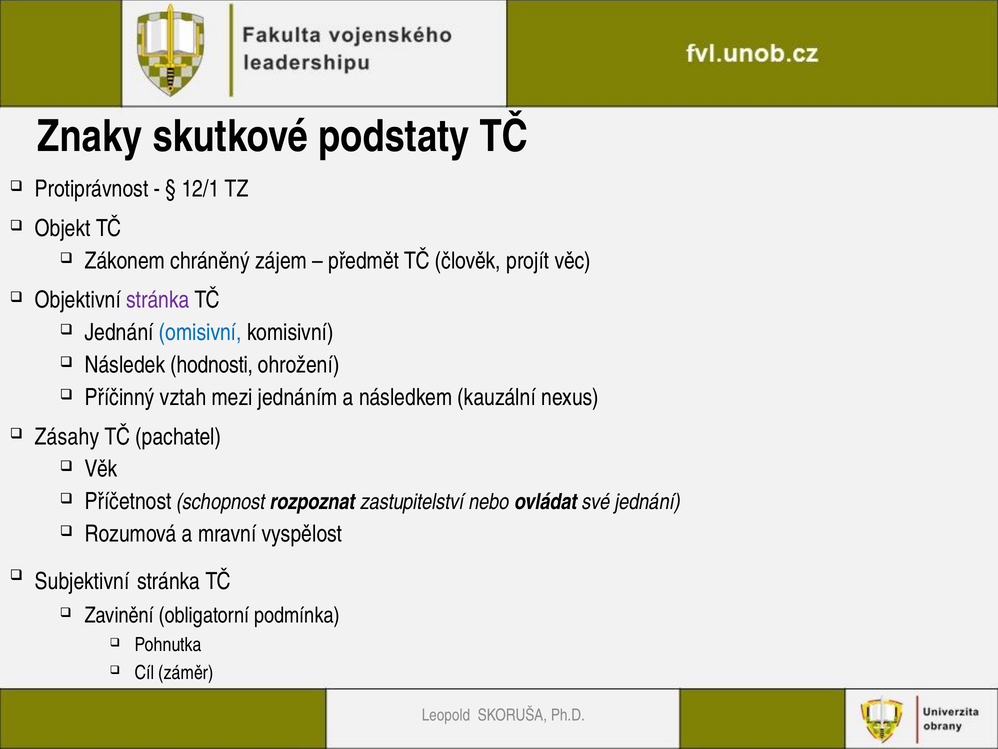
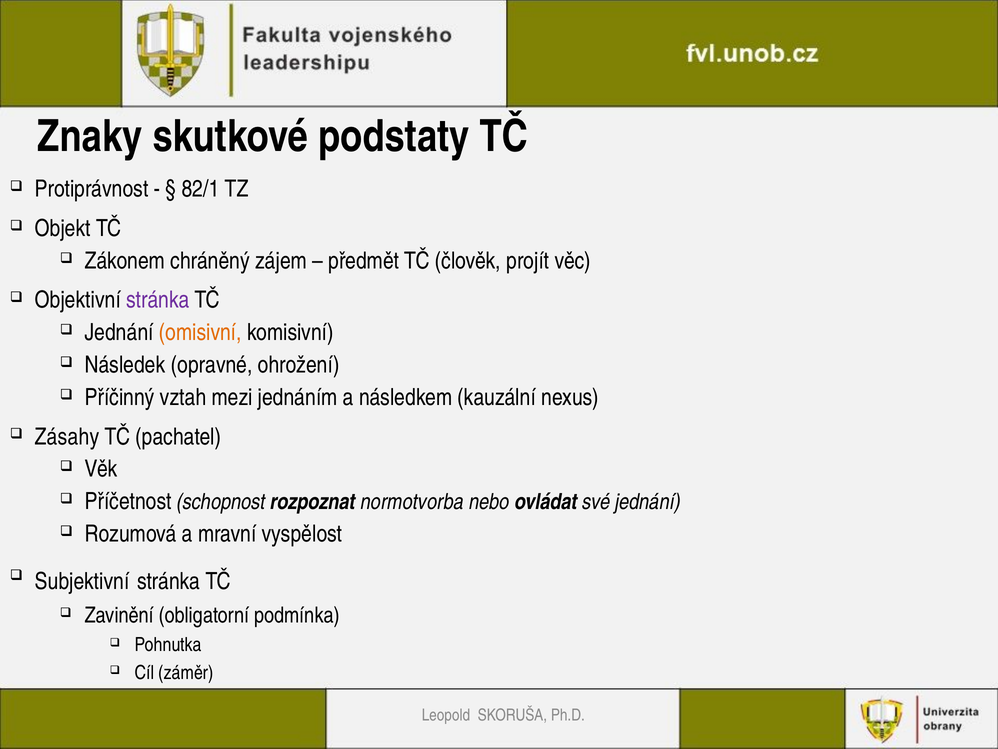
12/1: 12/1 -> 82/1
omisivní colour: blue -> orange
hodnosti: hodnosti -> opravné
zastupitelství: zastupitelství -> normotvorba
